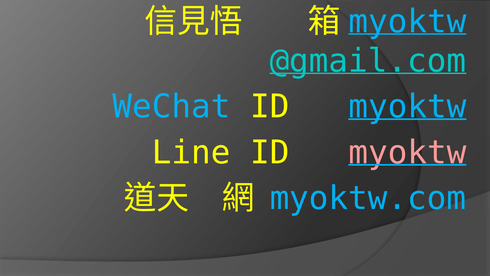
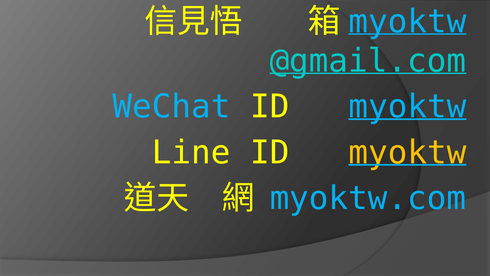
myoktw at (407, 152) colour: pink -> yellow
